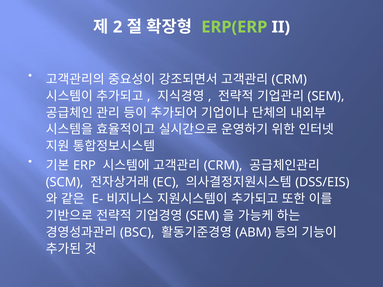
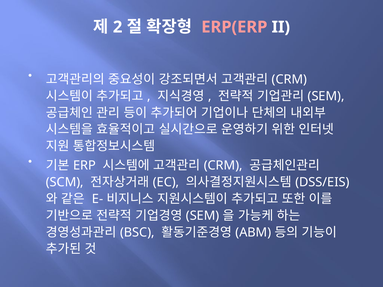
ERP(ERP colour: light green -> pink
